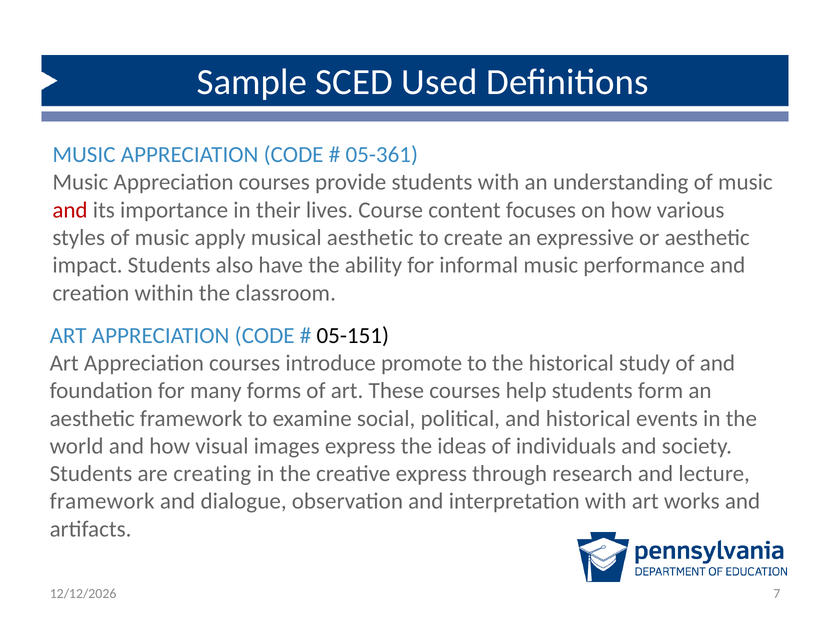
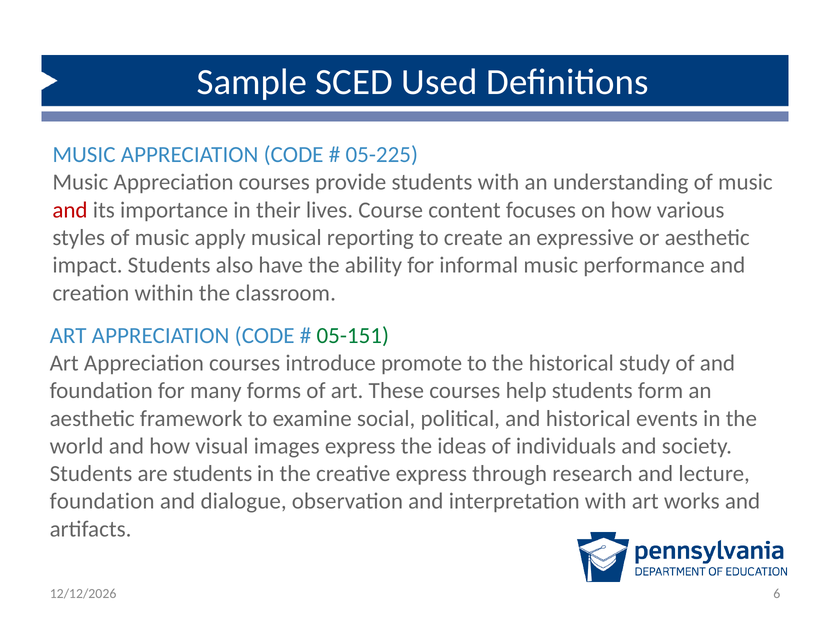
05-361: 05-361 -> 05-225
musical aesthetic: aesthetic -> reporting
05-151 colour: black -> green
are creating: creating -> students
framework at (102, 502): framework -> foundation
7: 7 -> 6
